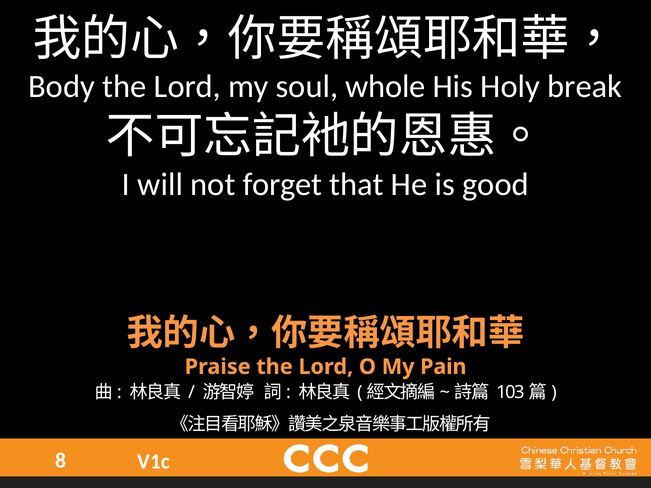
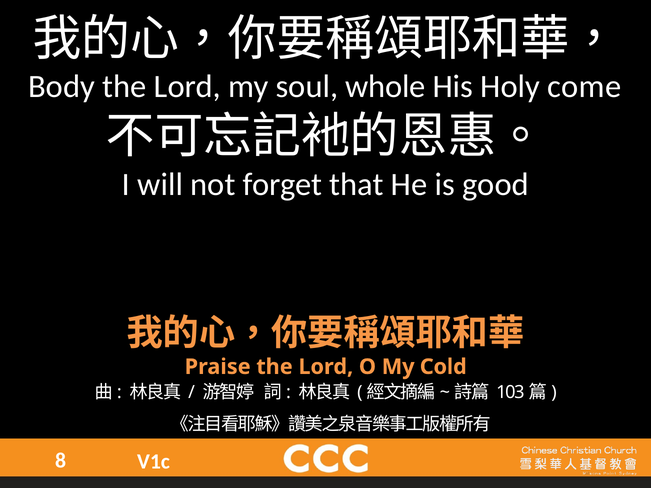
break: break -> come
Pain: Pain -> Cold
